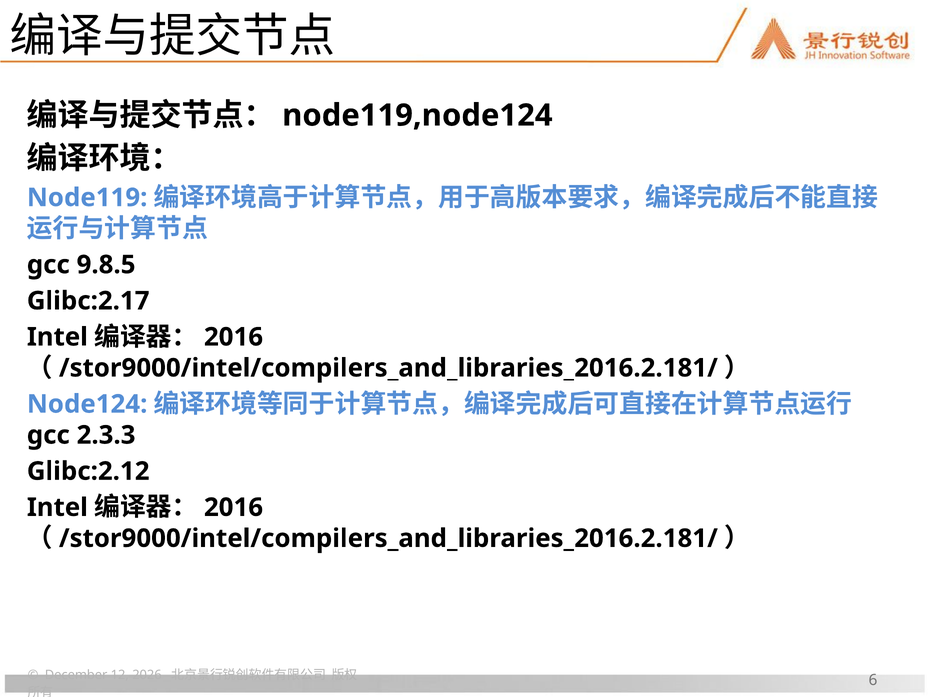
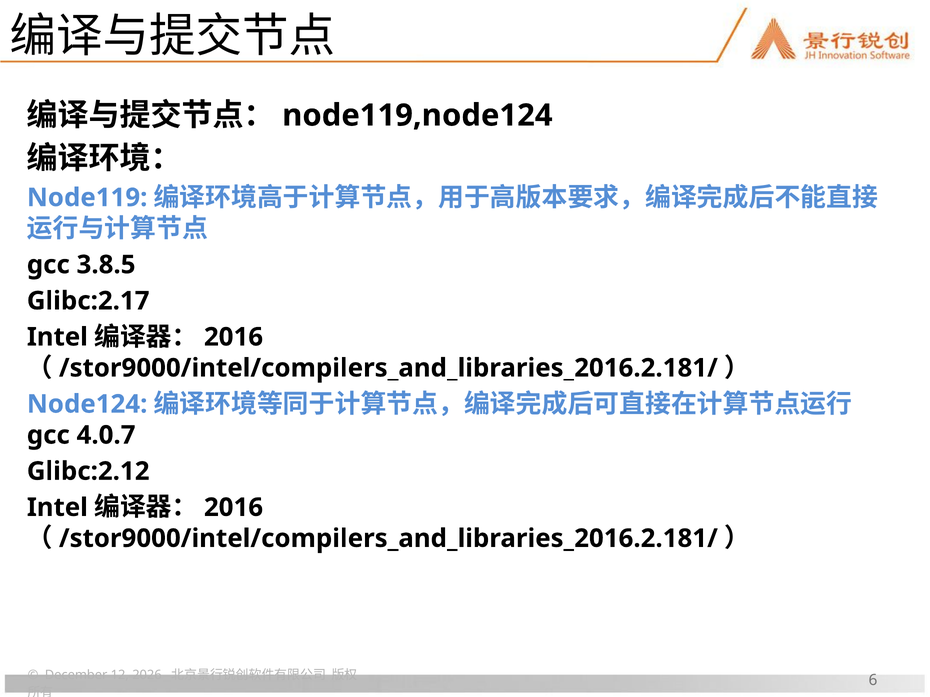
9.8.5: 9.8.5 -> 3.8.5
2.3.3: 2.3.3 -> 4.0.7
